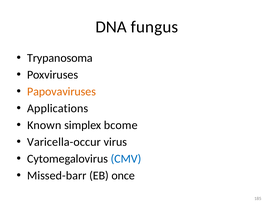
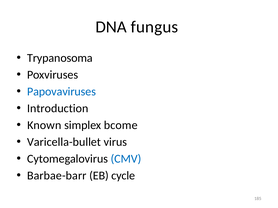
Papovaviruses colour: orange -> blue
Applications: Applications -> Introduction
Varicella-occur: Varicella-occur -> Varicella-bullet
Missed-barr: Missed-barr -> Barbae-barr
once: once -> cycle
